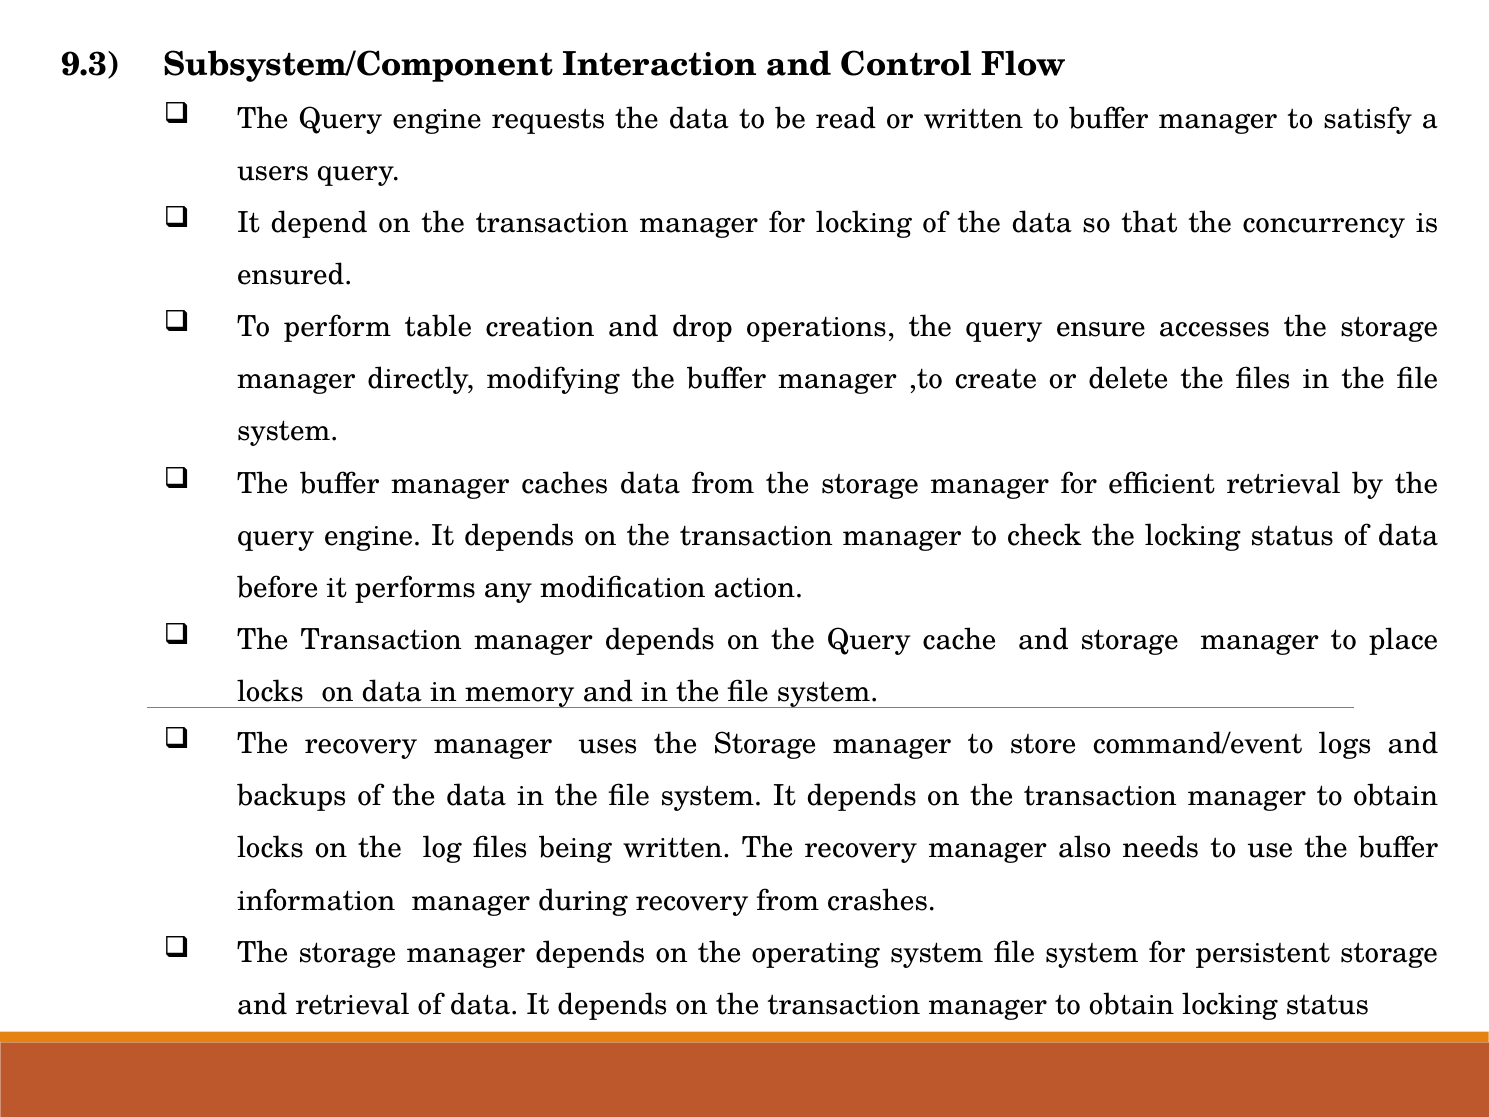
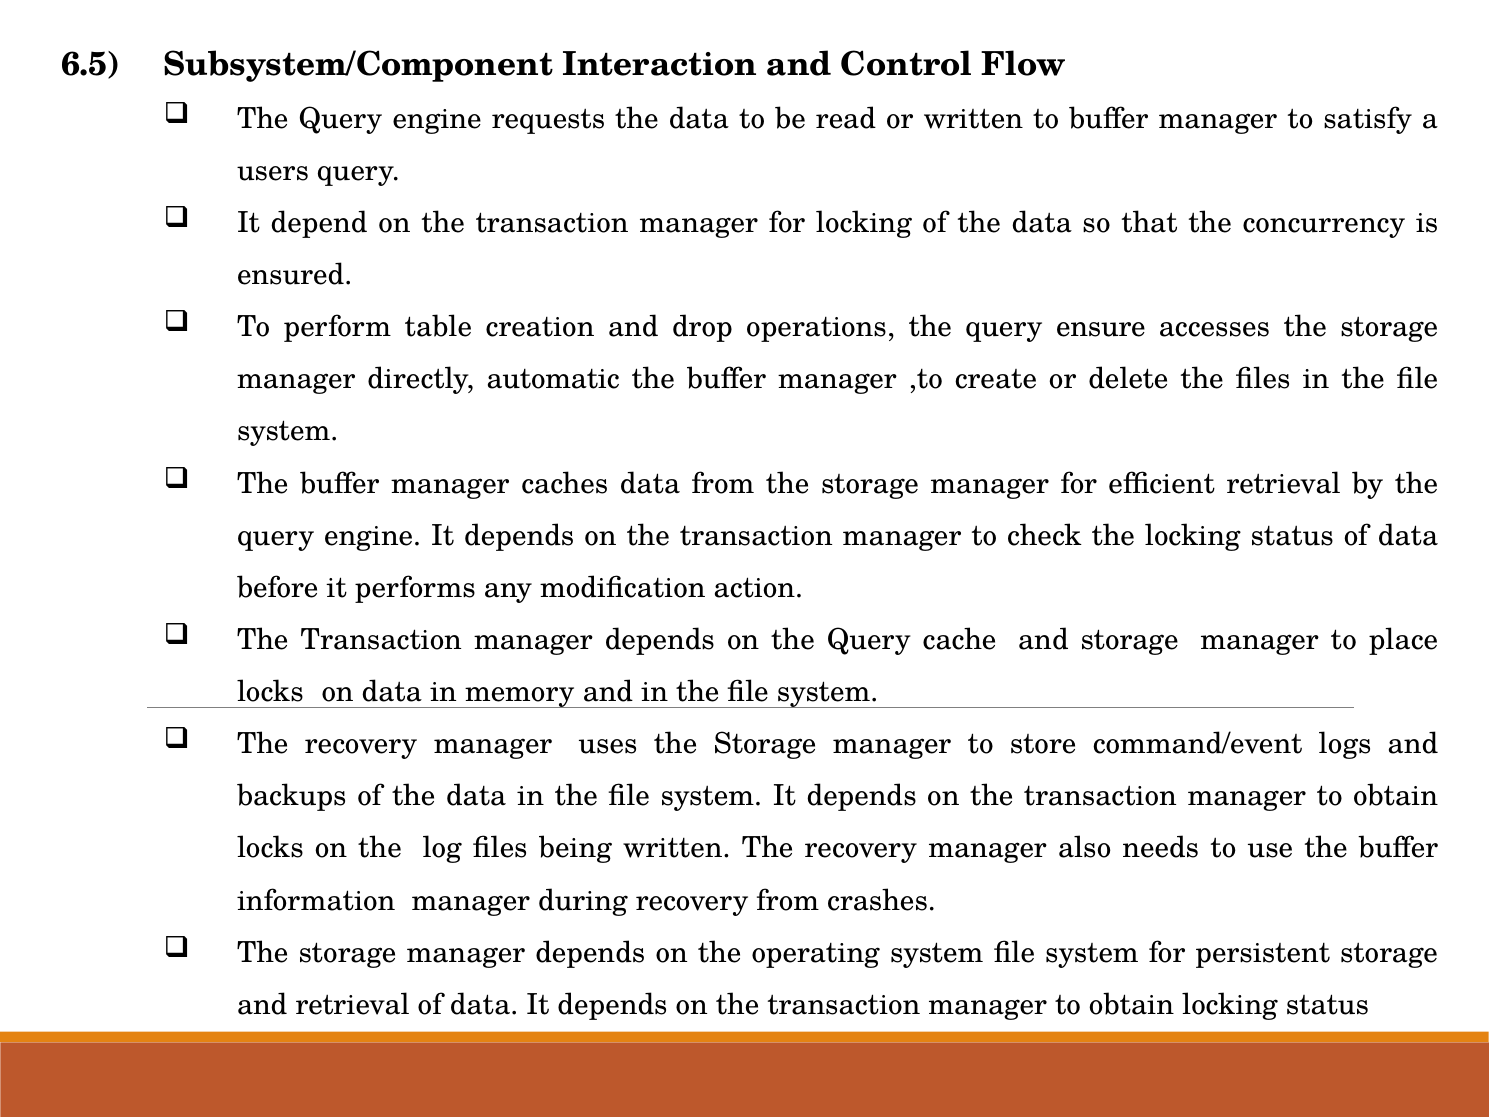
9.3: 9.3 -> 6.5
modifying: modifying -> automatic
